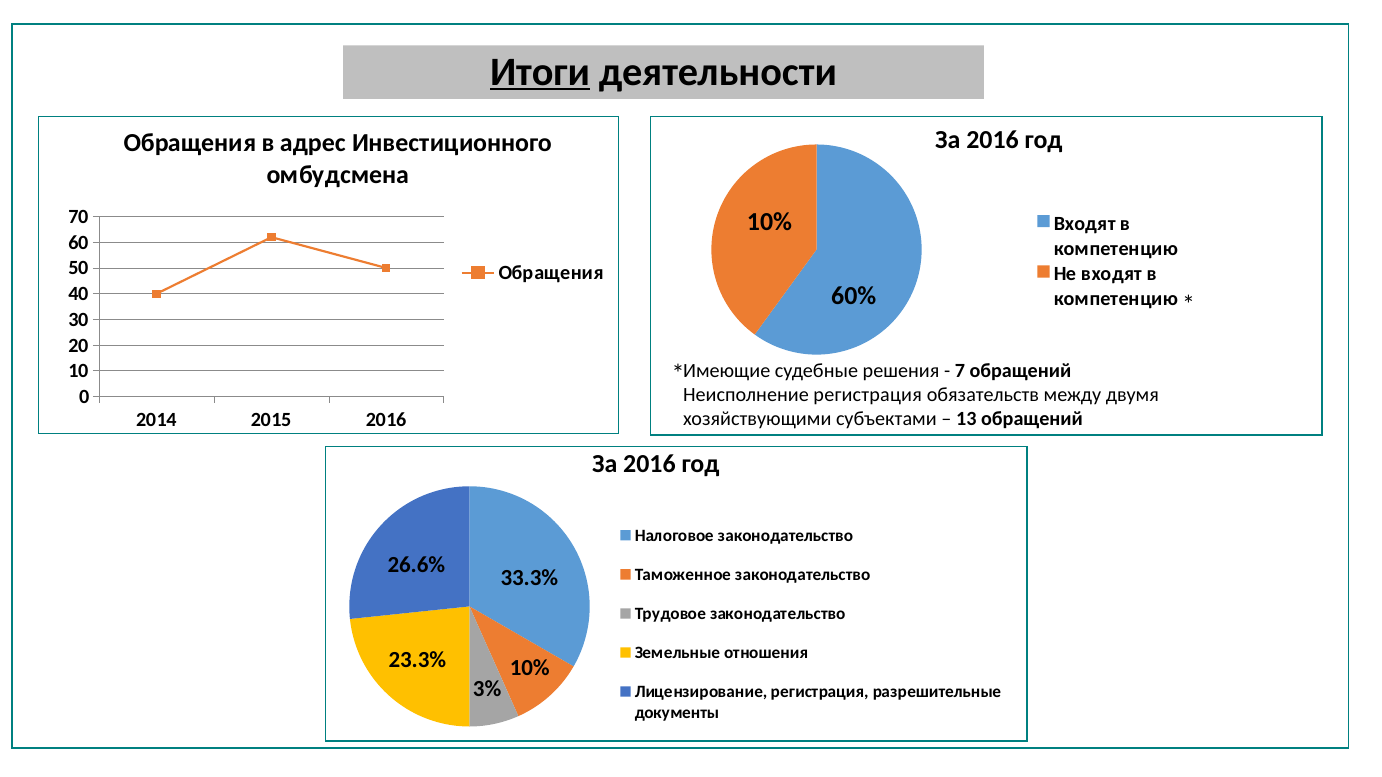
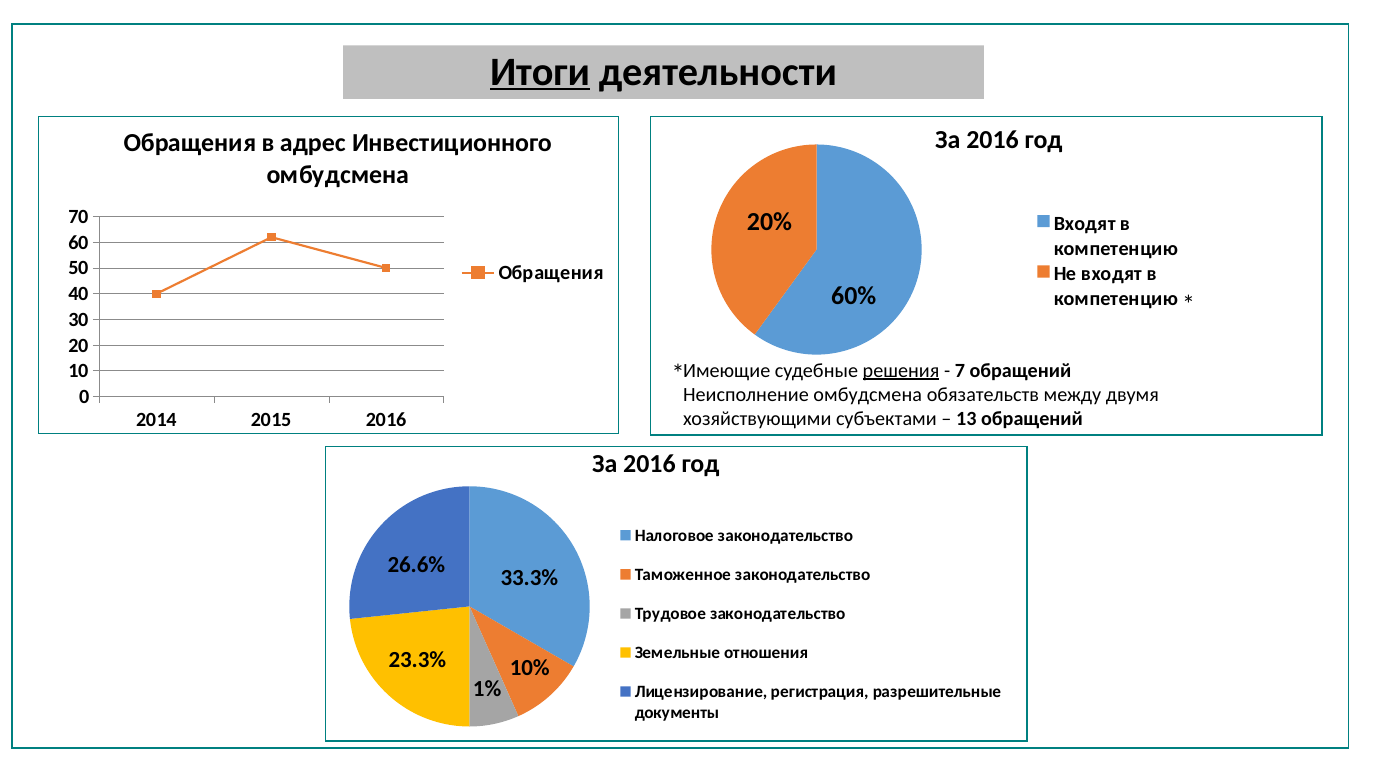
10% at (769, 222): 10% -> 20%
решения underline: none -> present
Неисполнение регистрация: регистрация -> омбудсмена
3%: 3% -> 1%
